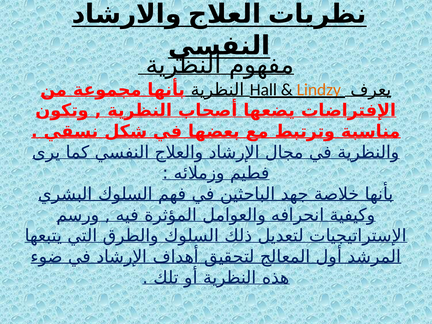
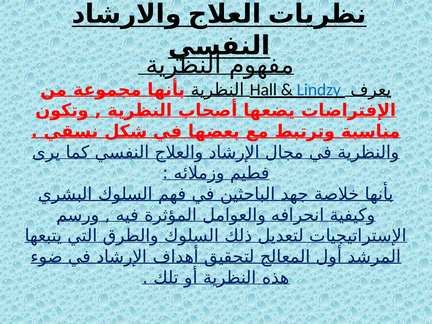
Lindzy colour: orange -> blue
